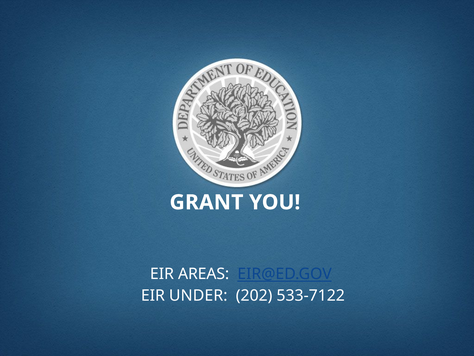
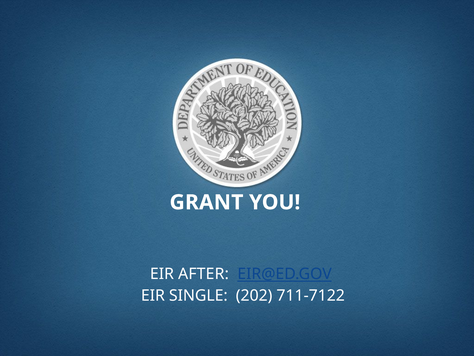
AREAS: AREAS -> AFTER
UNDER: UNDER -> SINGLE
533-7122: 533-7122 -> 711-7122
